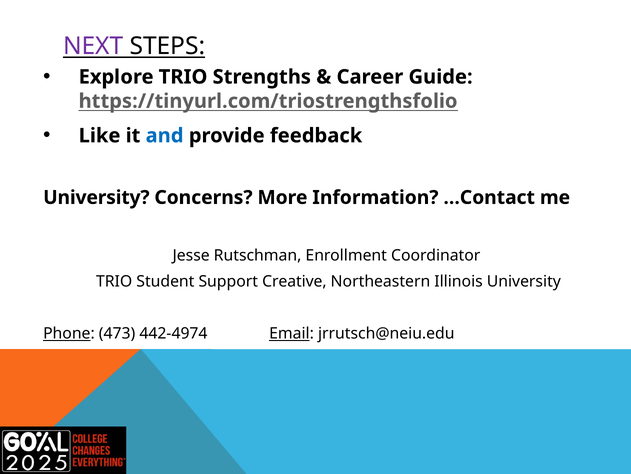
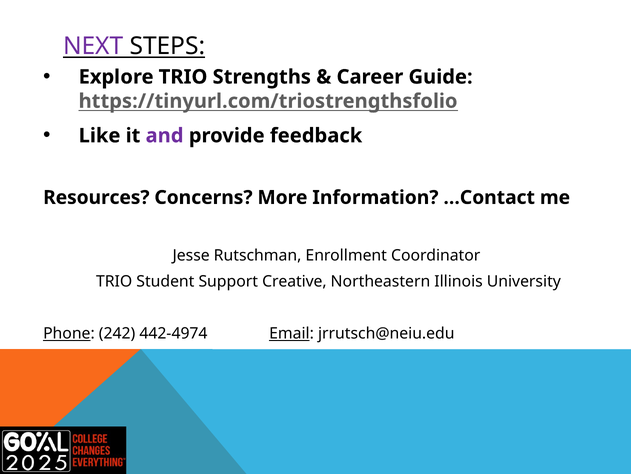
and colour: blue -> purple
University at (96, 197): University -> Resources
473: 473 -> 242
